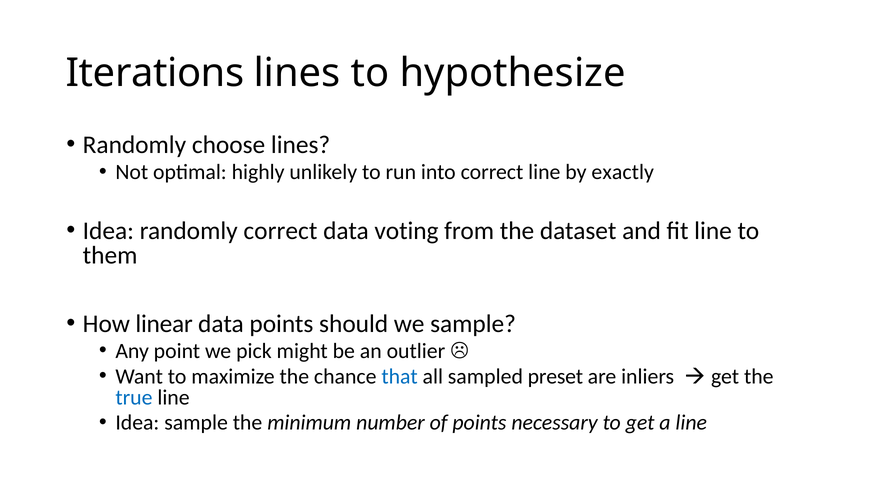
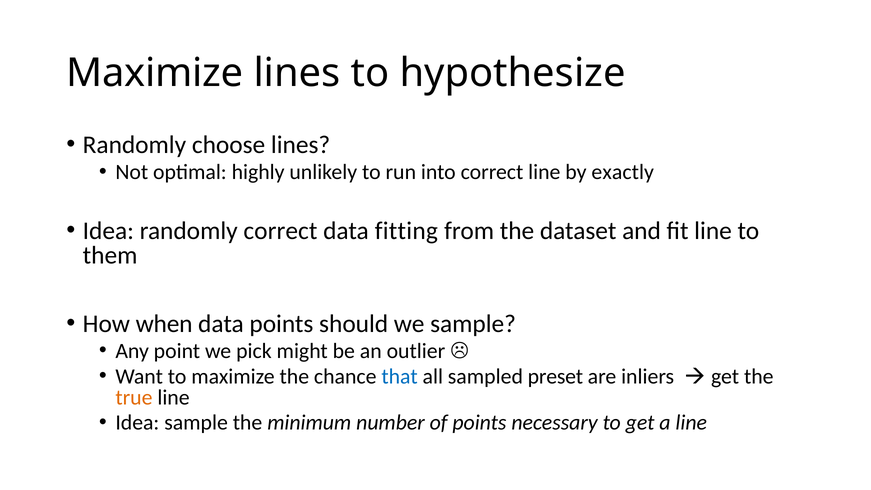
Iterations at (155, 73): Iterations -> Maximize
voting: voting -> fitting
linear: linear -> when
true colour: blue -> orange
